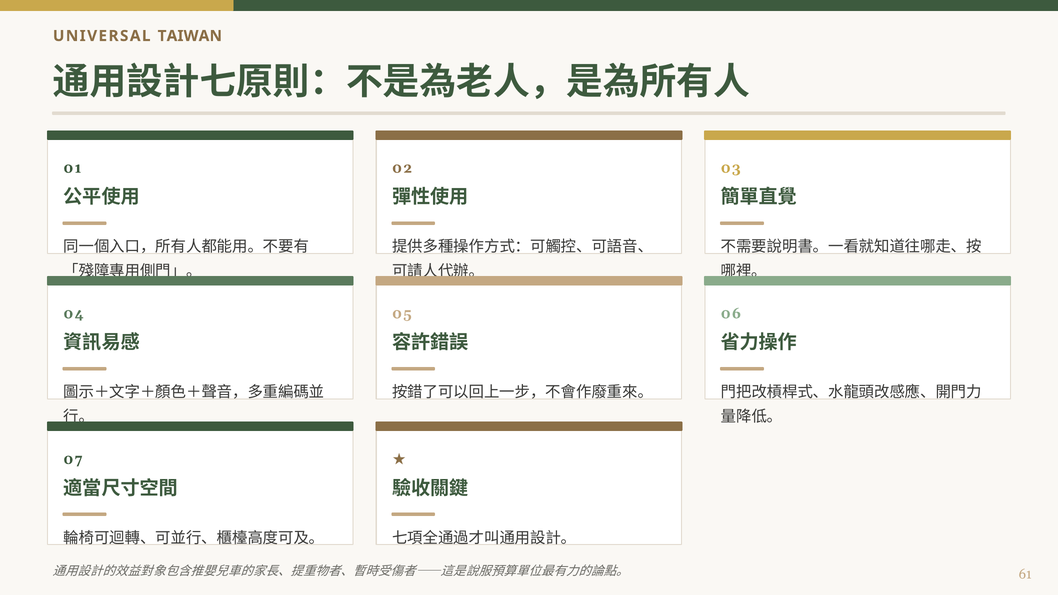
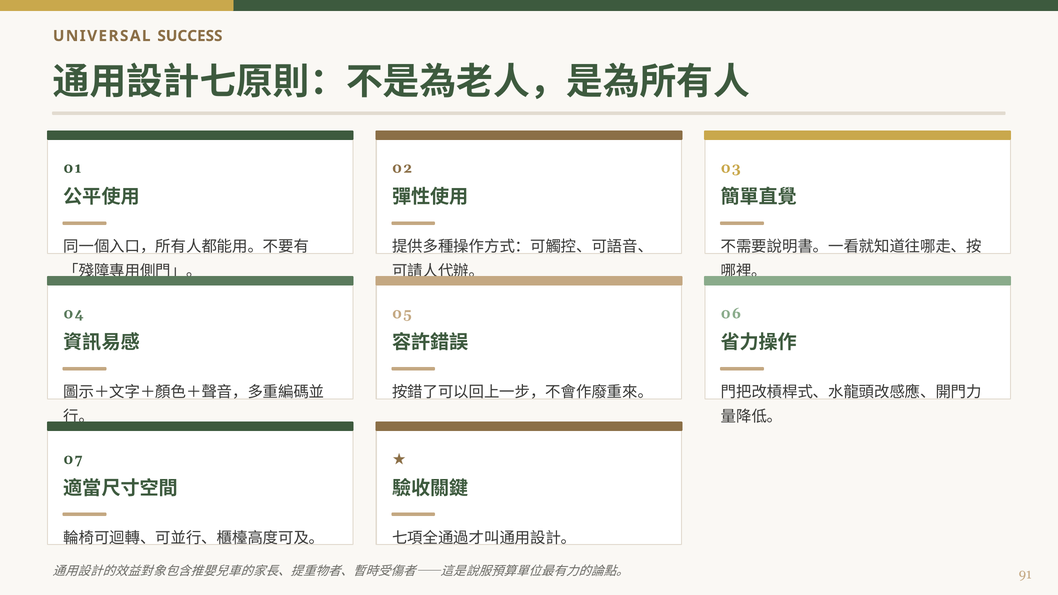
TAIWAN: TAIWAN -> SUCCESS
61: 61 -> 91
